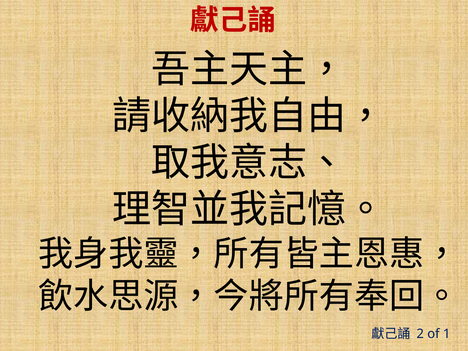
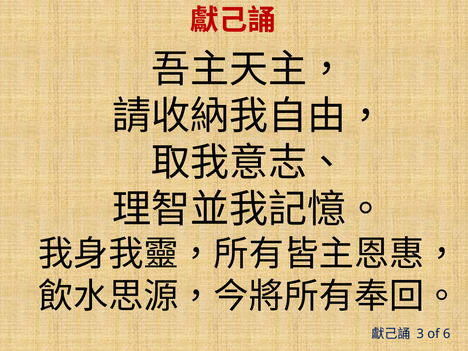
2: 2 -> 3
1: 1 -> 6
